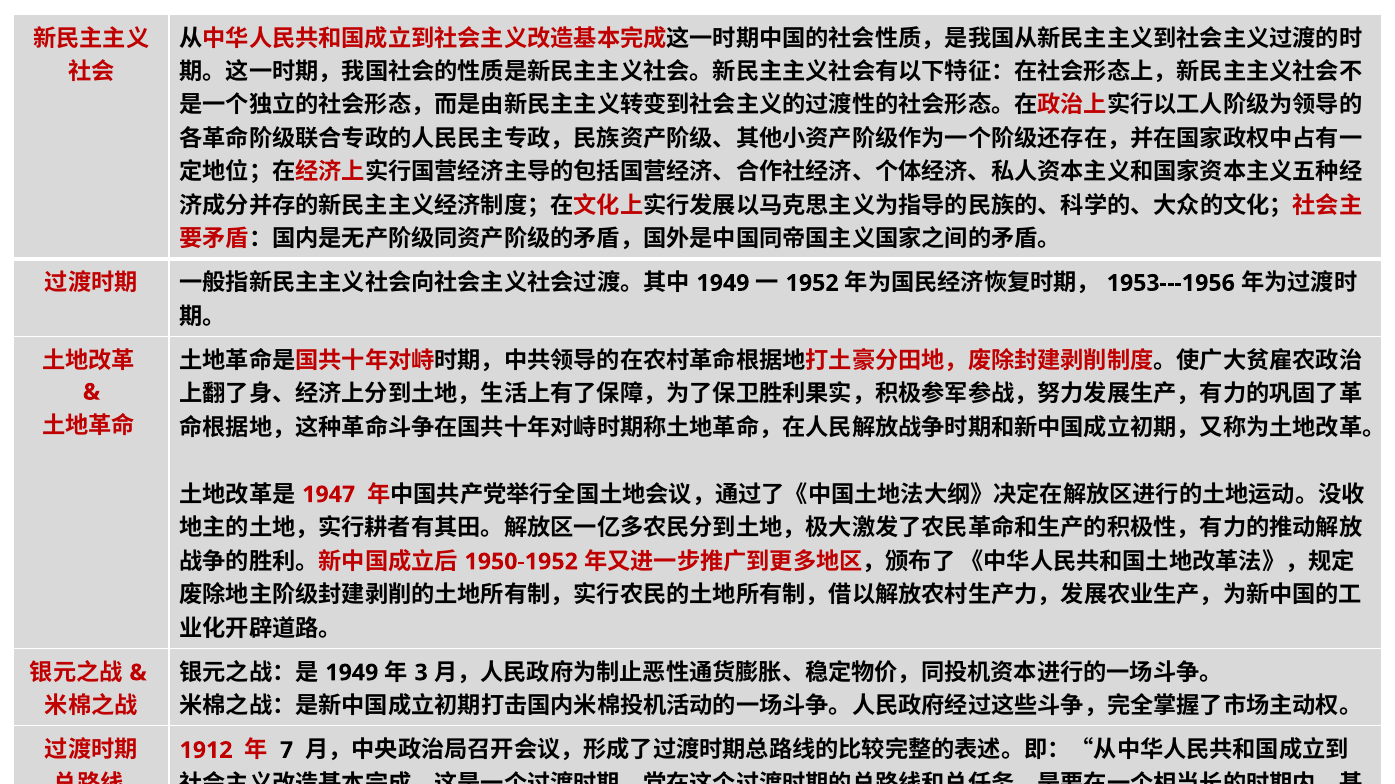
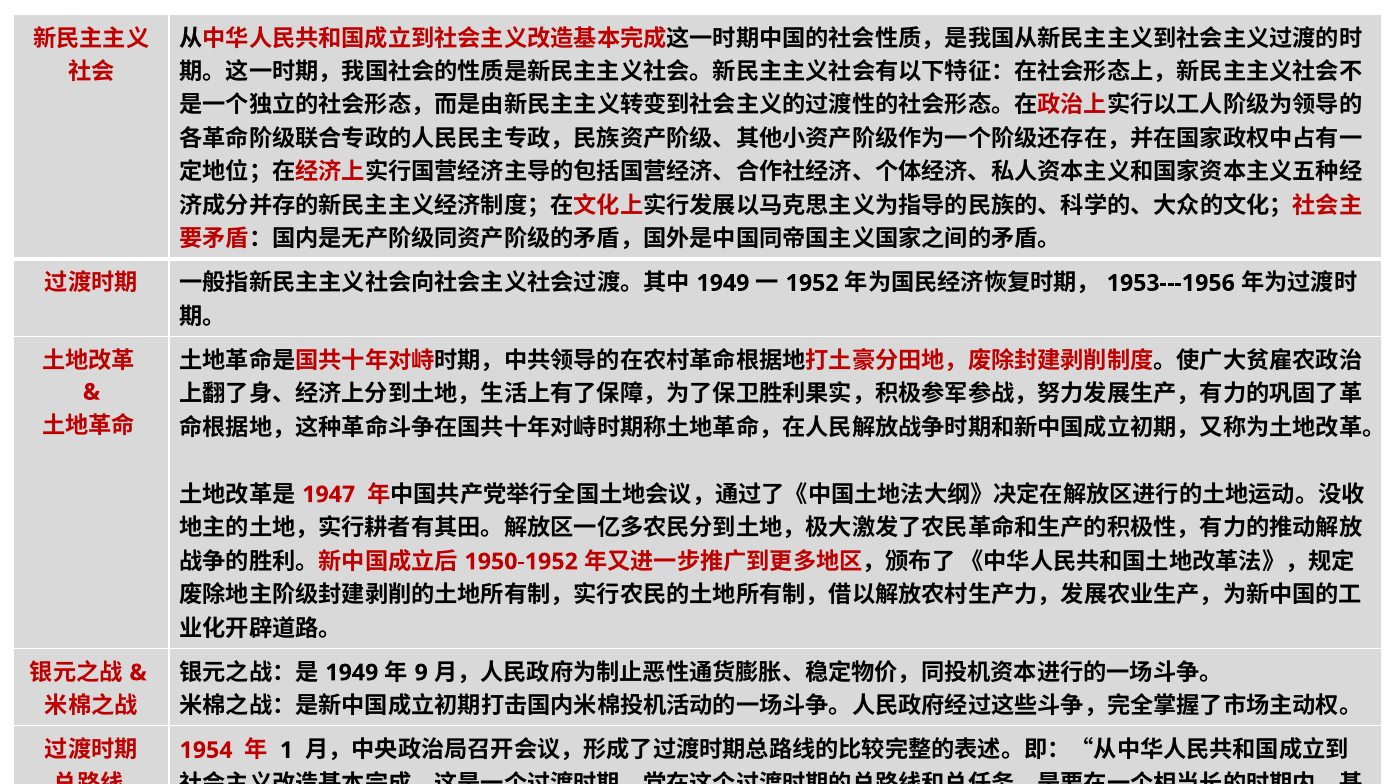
3: 3 -> 9
1912: 1912 -> 1954
7: 7 -> 1
